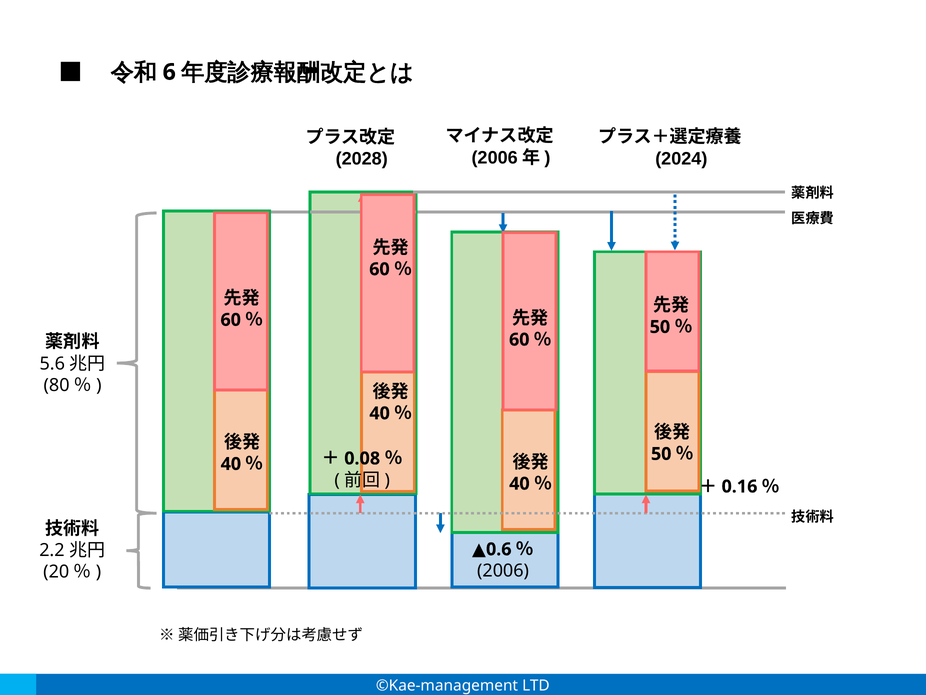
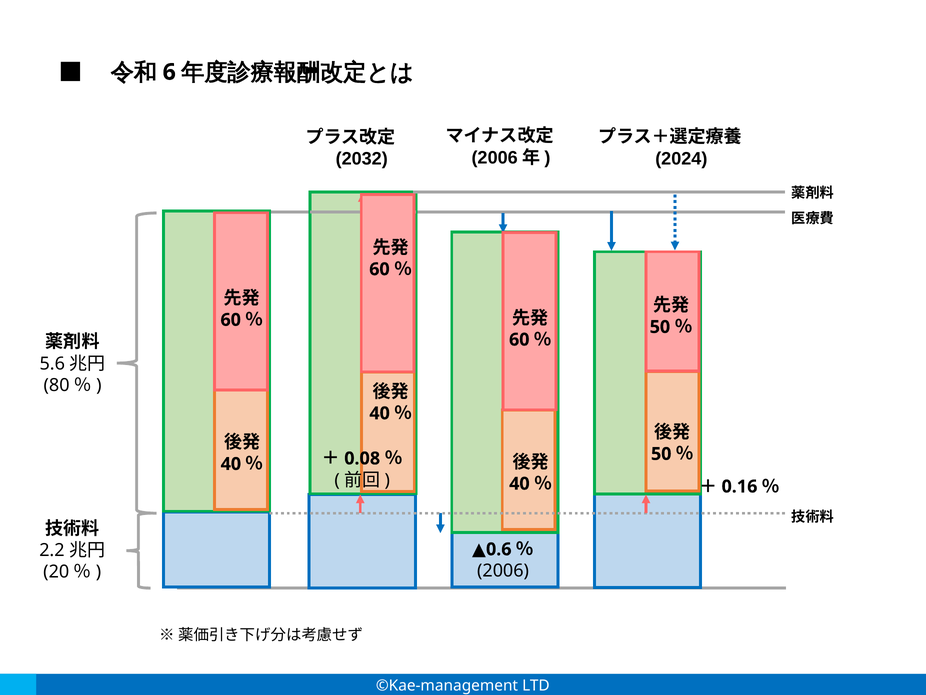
2028: 2028 -> 2032
